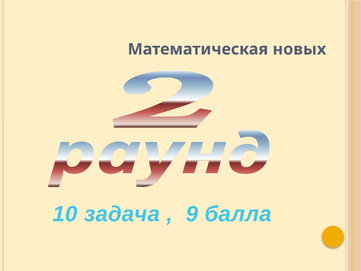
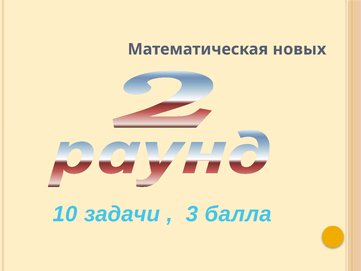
задача: задача -> задачи
9: 9 -> 3
